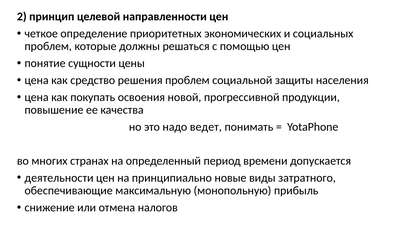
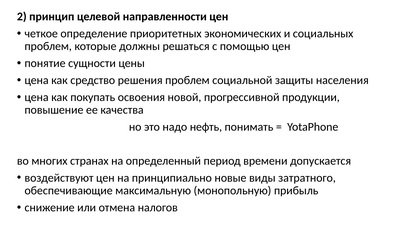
ведет: ведет -> нефть
деятельности: деятельности -> воздействуют
